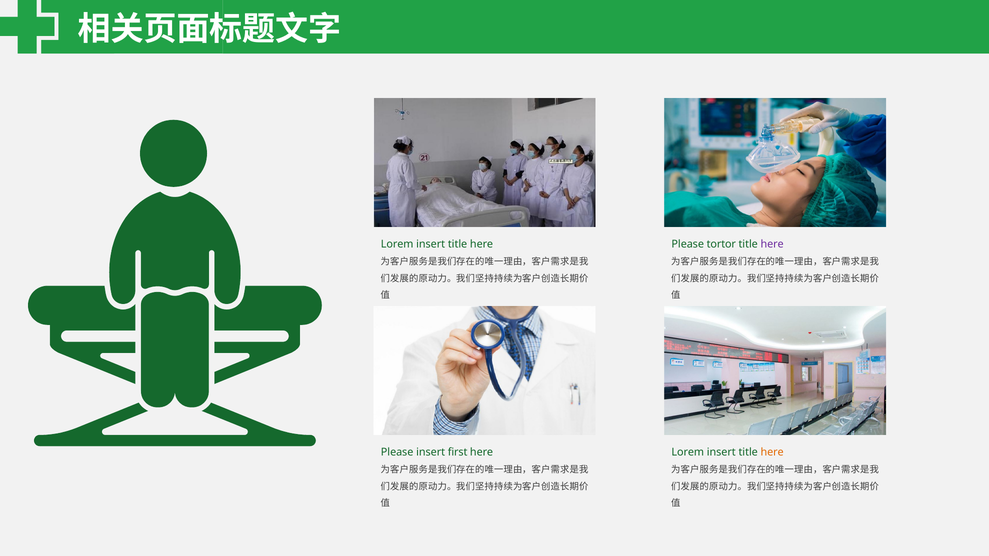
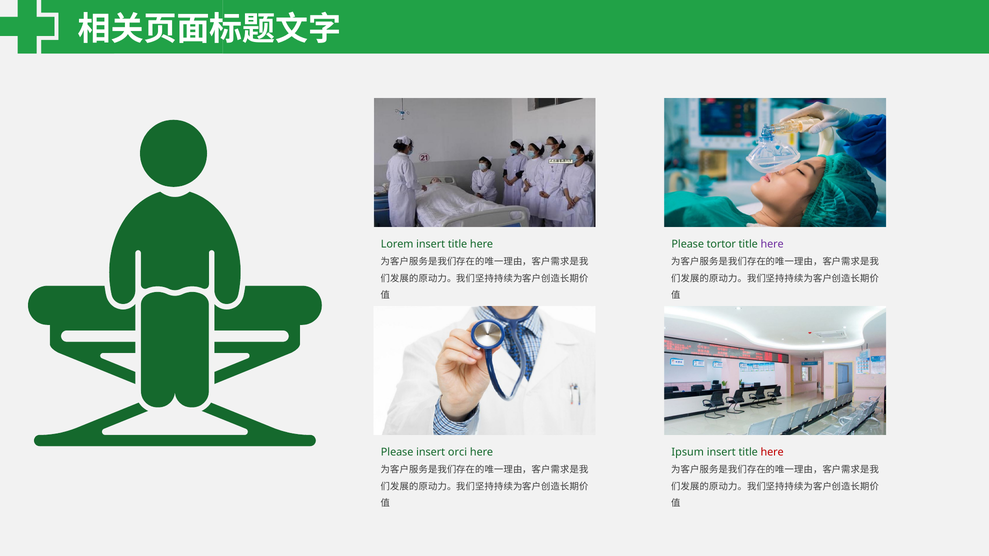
first: first -> orci
Lorem at (688, 452): Lorem -> Ipsum
here at (772, 452) colour: orange -> red
